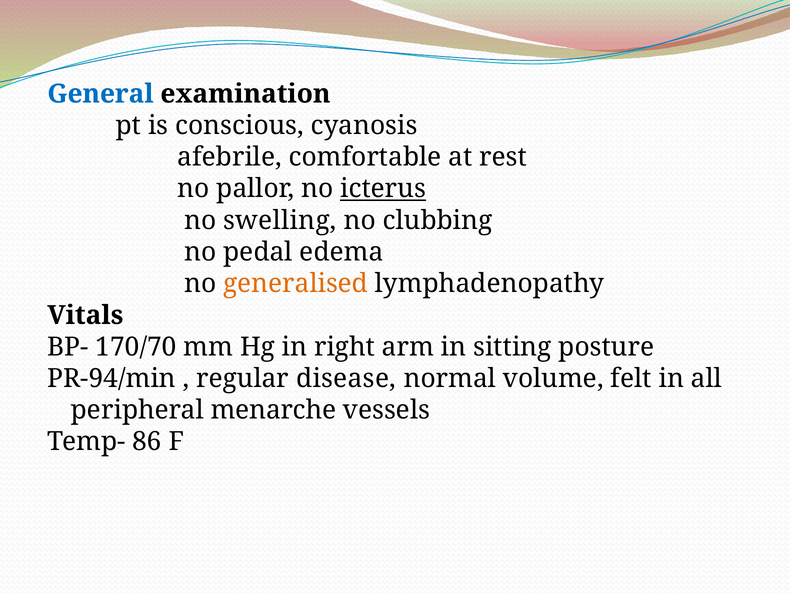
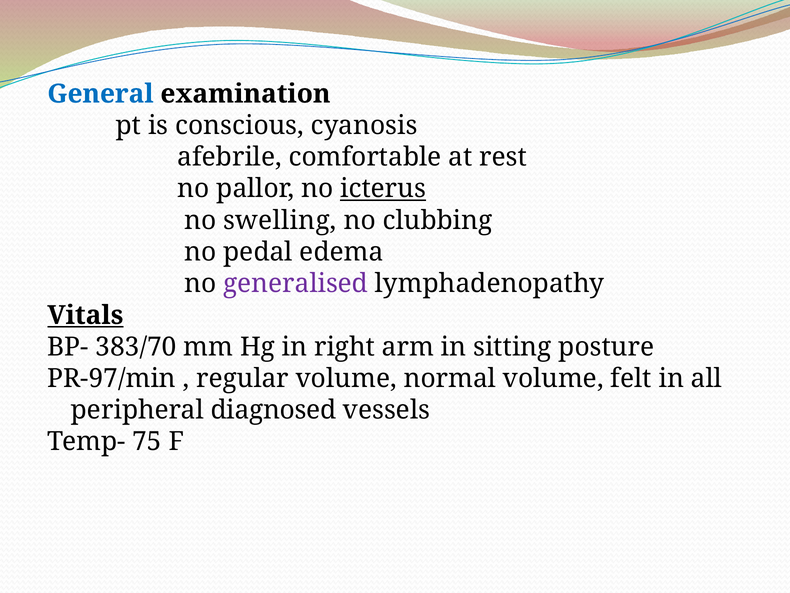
generalised colour: orange -> purple
Vitals underline: none -> present
170/70: 170/70 -> 383/70
PR-94/min: PR-94/min -> PR-97/min
regular disease: disease -> volume
menarche: menarche -> diagnosed
86: 86 -> 75
